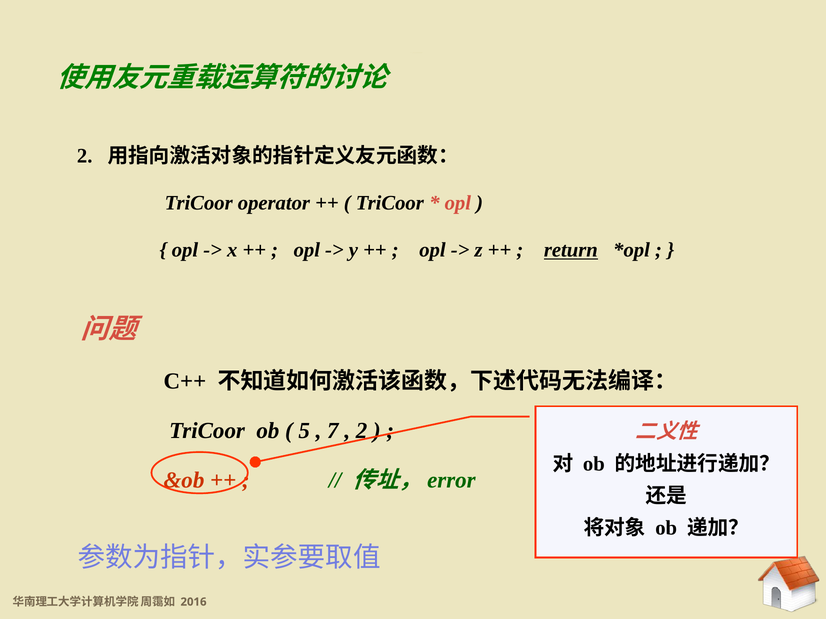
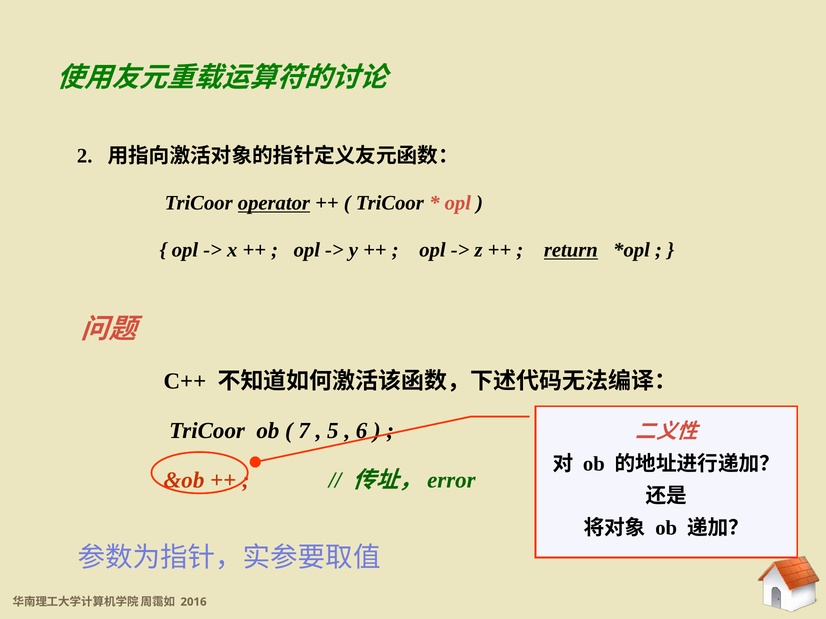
operator underline: none -> present
5: 5 -> 7
7: 7 -> 5
2 at (362, 431): 2 -> 6
